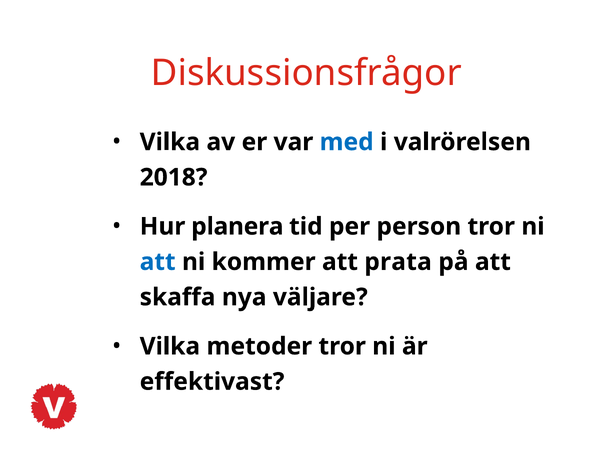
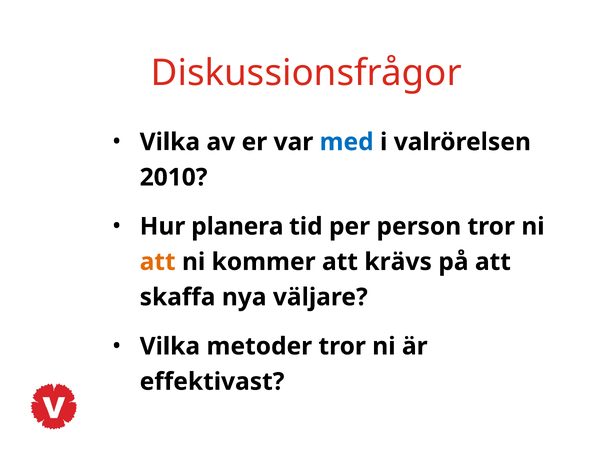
2018: 2018 -> 2010
att at (158, 262) colour: blue -> orange
prata: prata -> krävs
